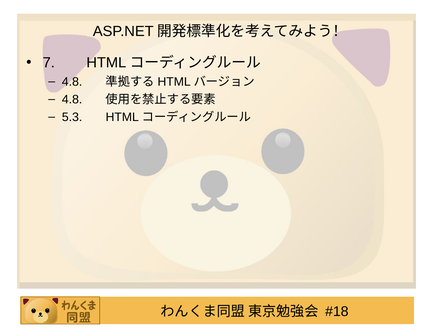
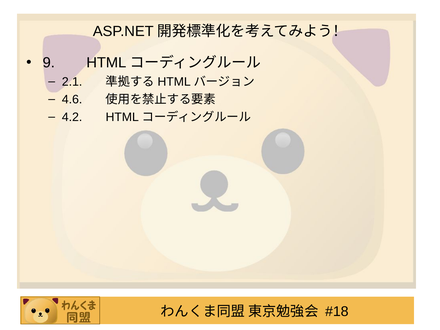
7: 7 -> 9
4.8 at (72, 82): 4.8 -> 2.1
4.8 at (72, 99): 4.8 -> 4.6
5.3: 5.3 -> 4.2
